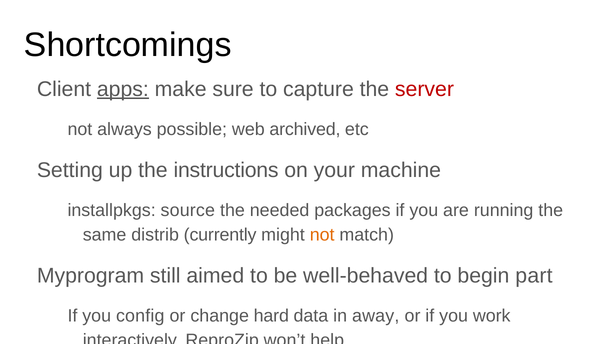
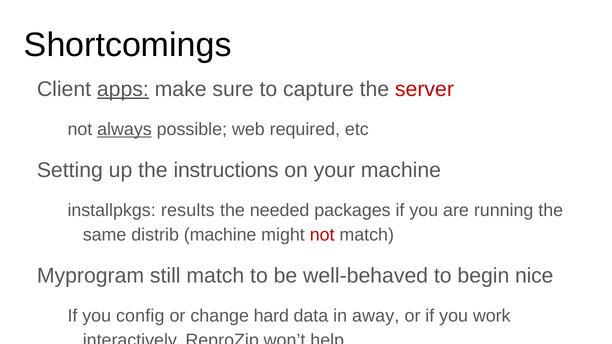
always underline: none -> present
archived: archived -> required
source: source -> results
distrib currently: currently -> machine
not at (322, 235) colour: orange -> red
still aimed: aimed -> match
part: part -> nice
